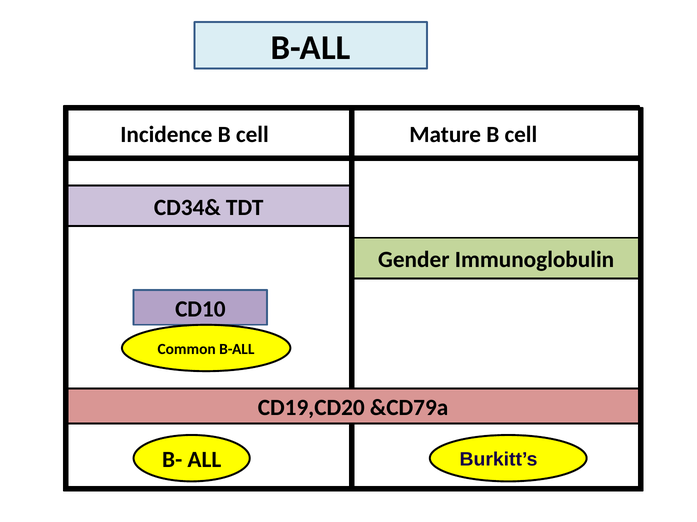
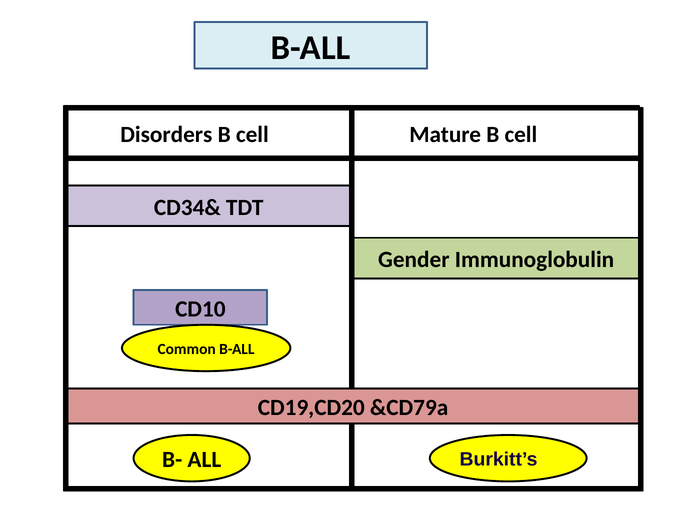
Incidence: Incidence -> Disorders
